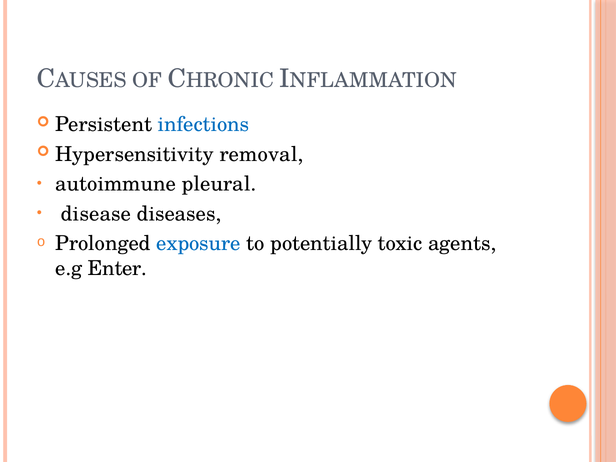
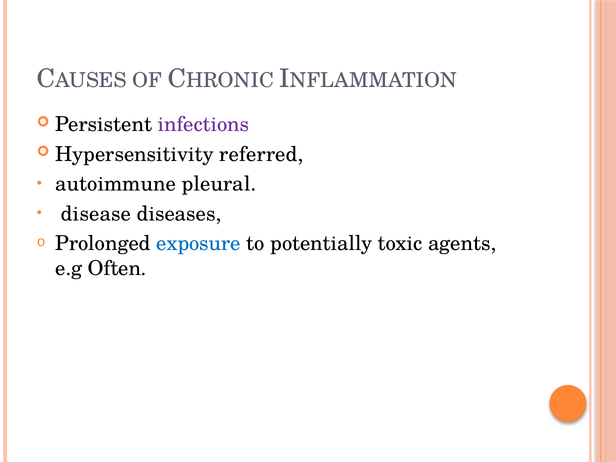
infections colour: blue -> purple
removal: removal -> referred
Enter: Enter -> Often
